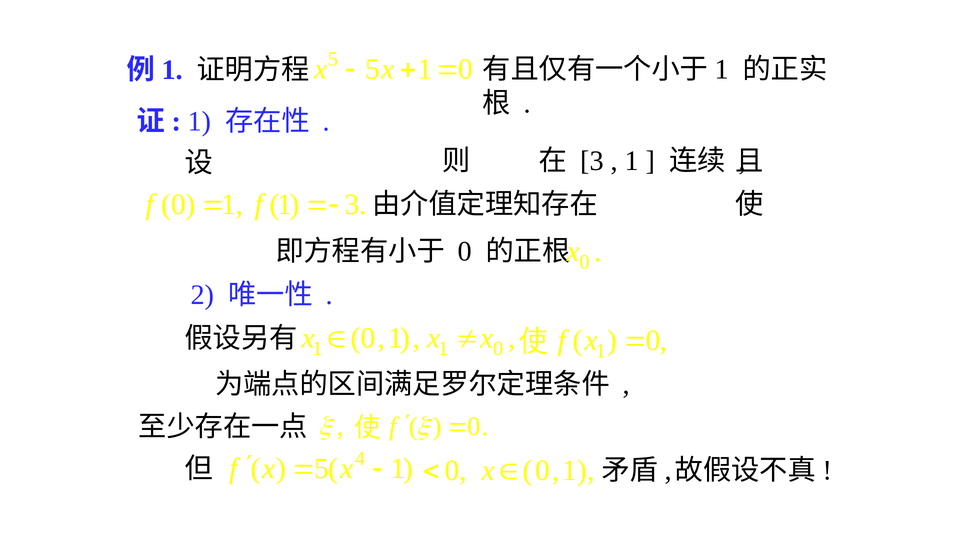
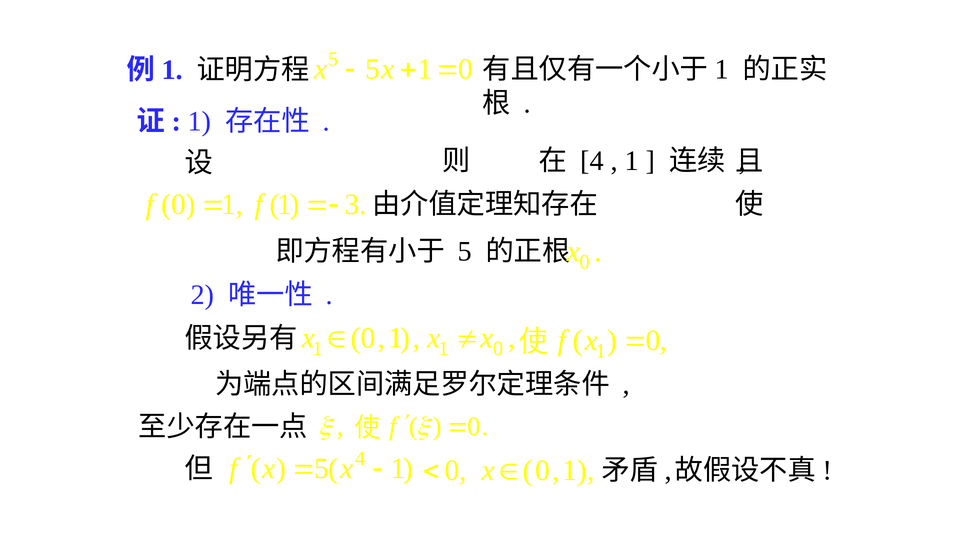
3 at (592, 161): 3 -> 4
0 at (465, 252): 0 -> 5
